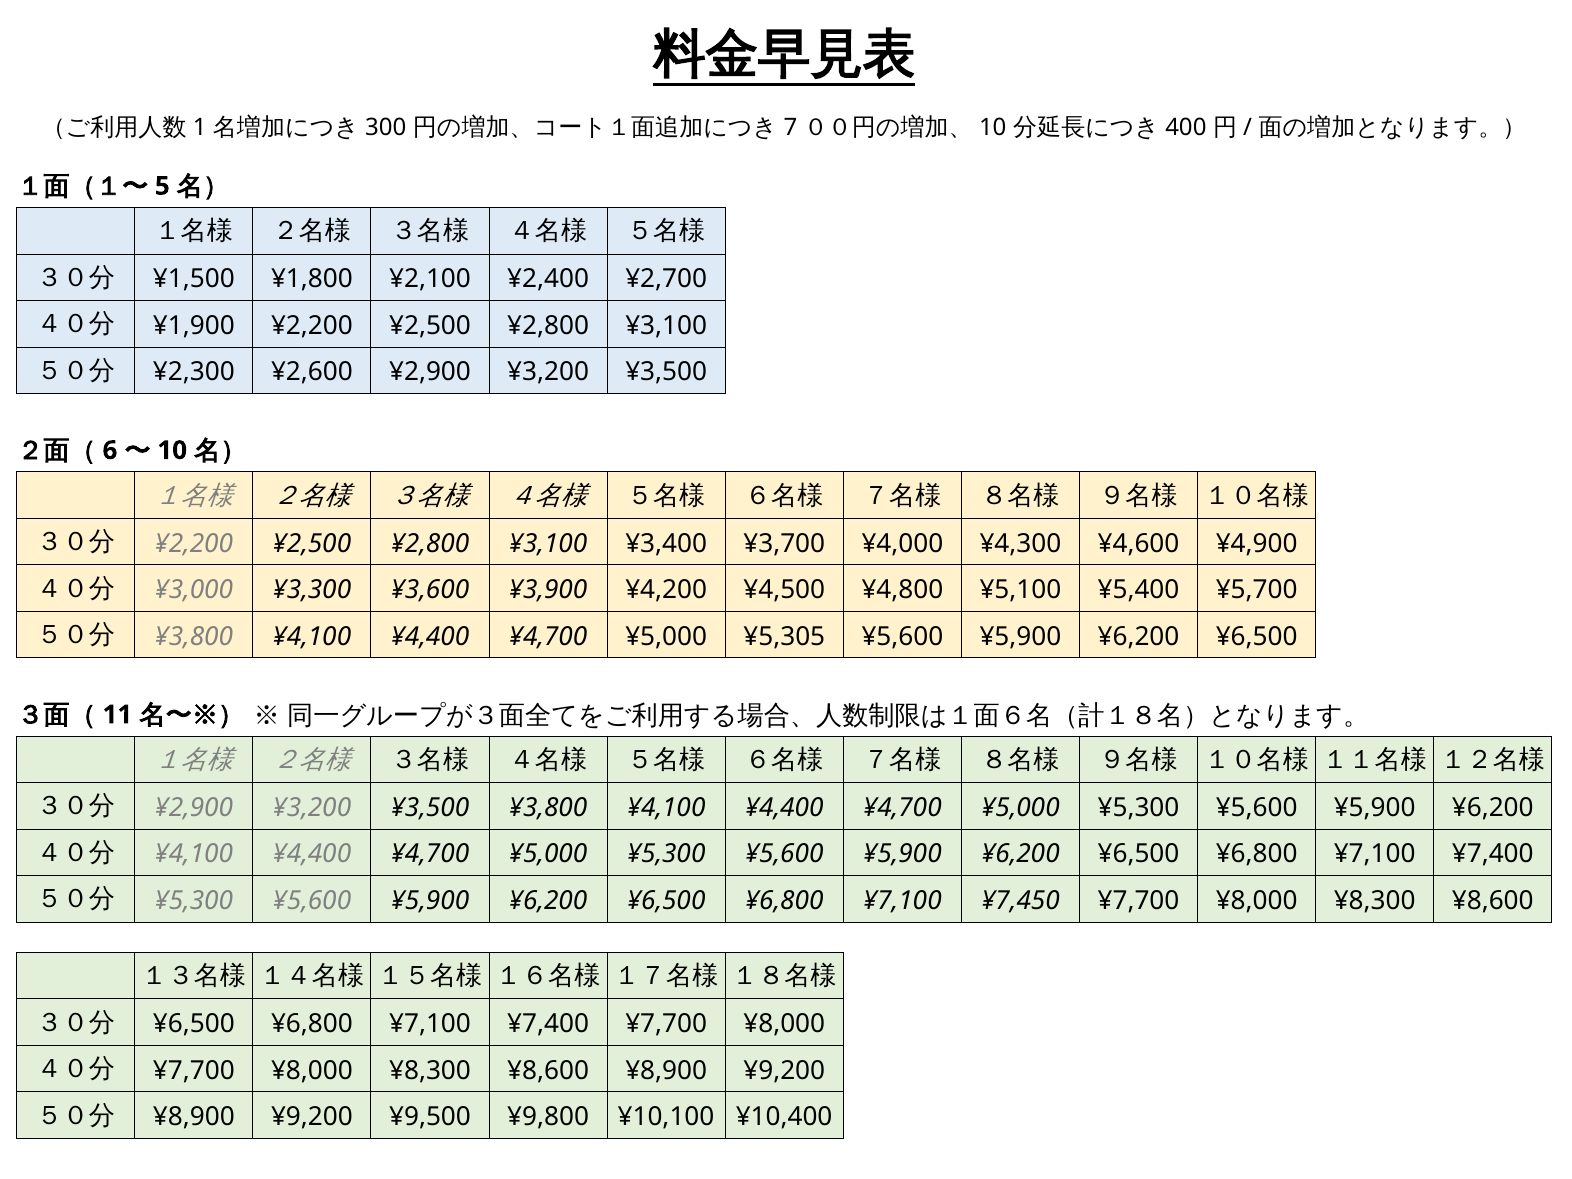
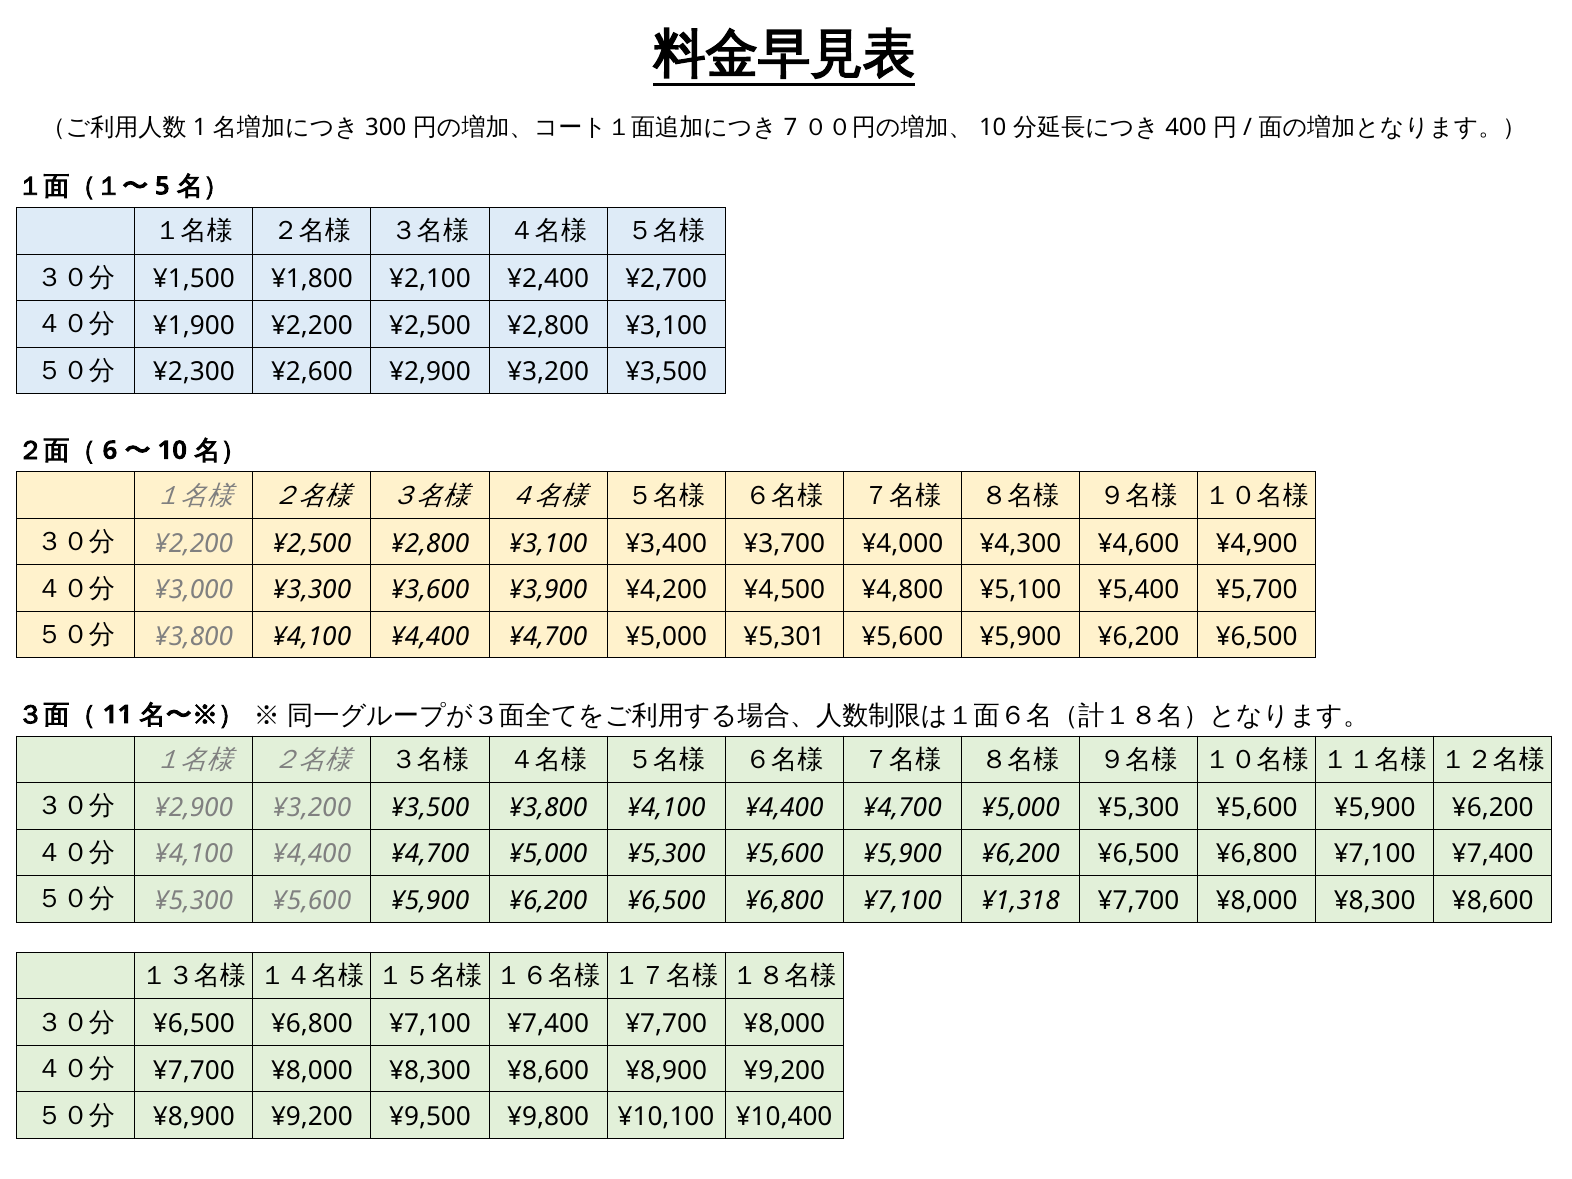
¥5,305: ¥5,305 -> ¥5,301
¥7,450: ¥7,450 -> ¥1,318
